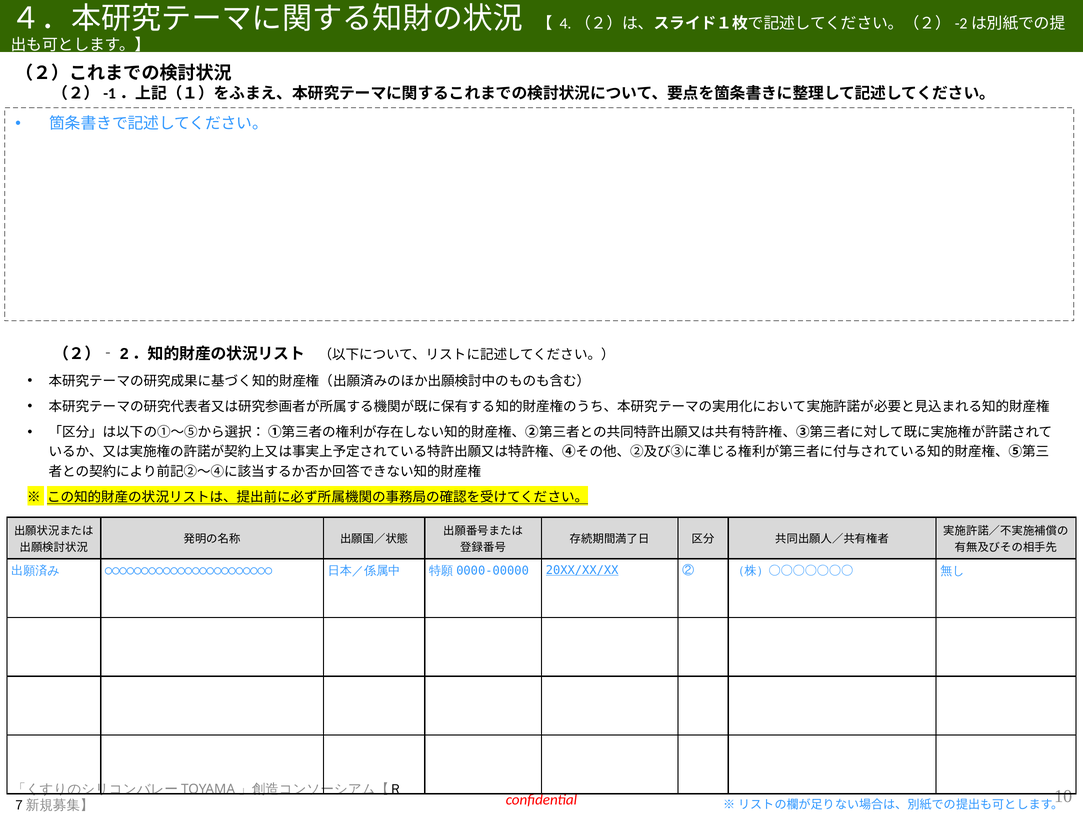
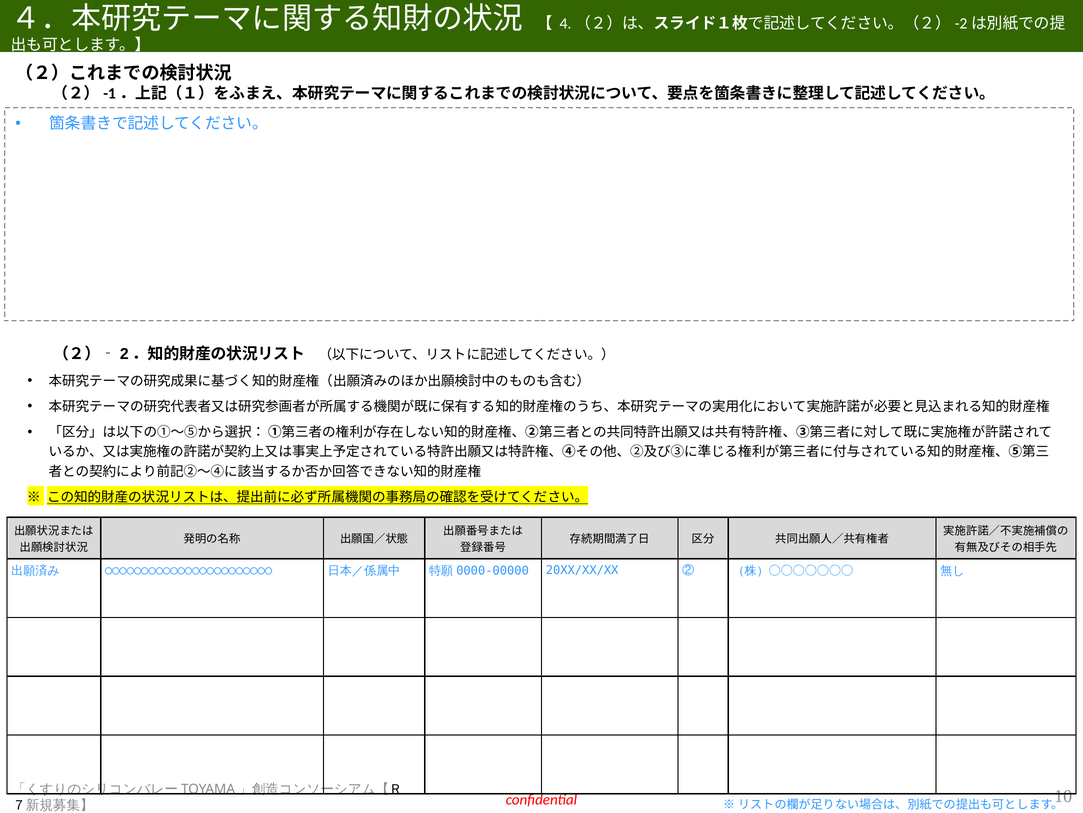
20XX/XX/XX underline: present -> none
